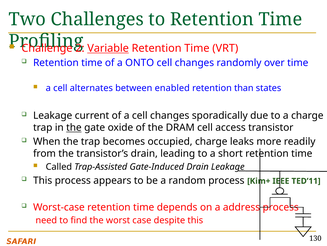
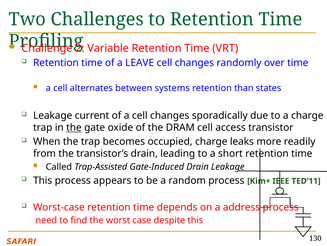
Variable underline: present -> none
ONTO: ONTO -> LEAVE
enabled: enabled -> systems
